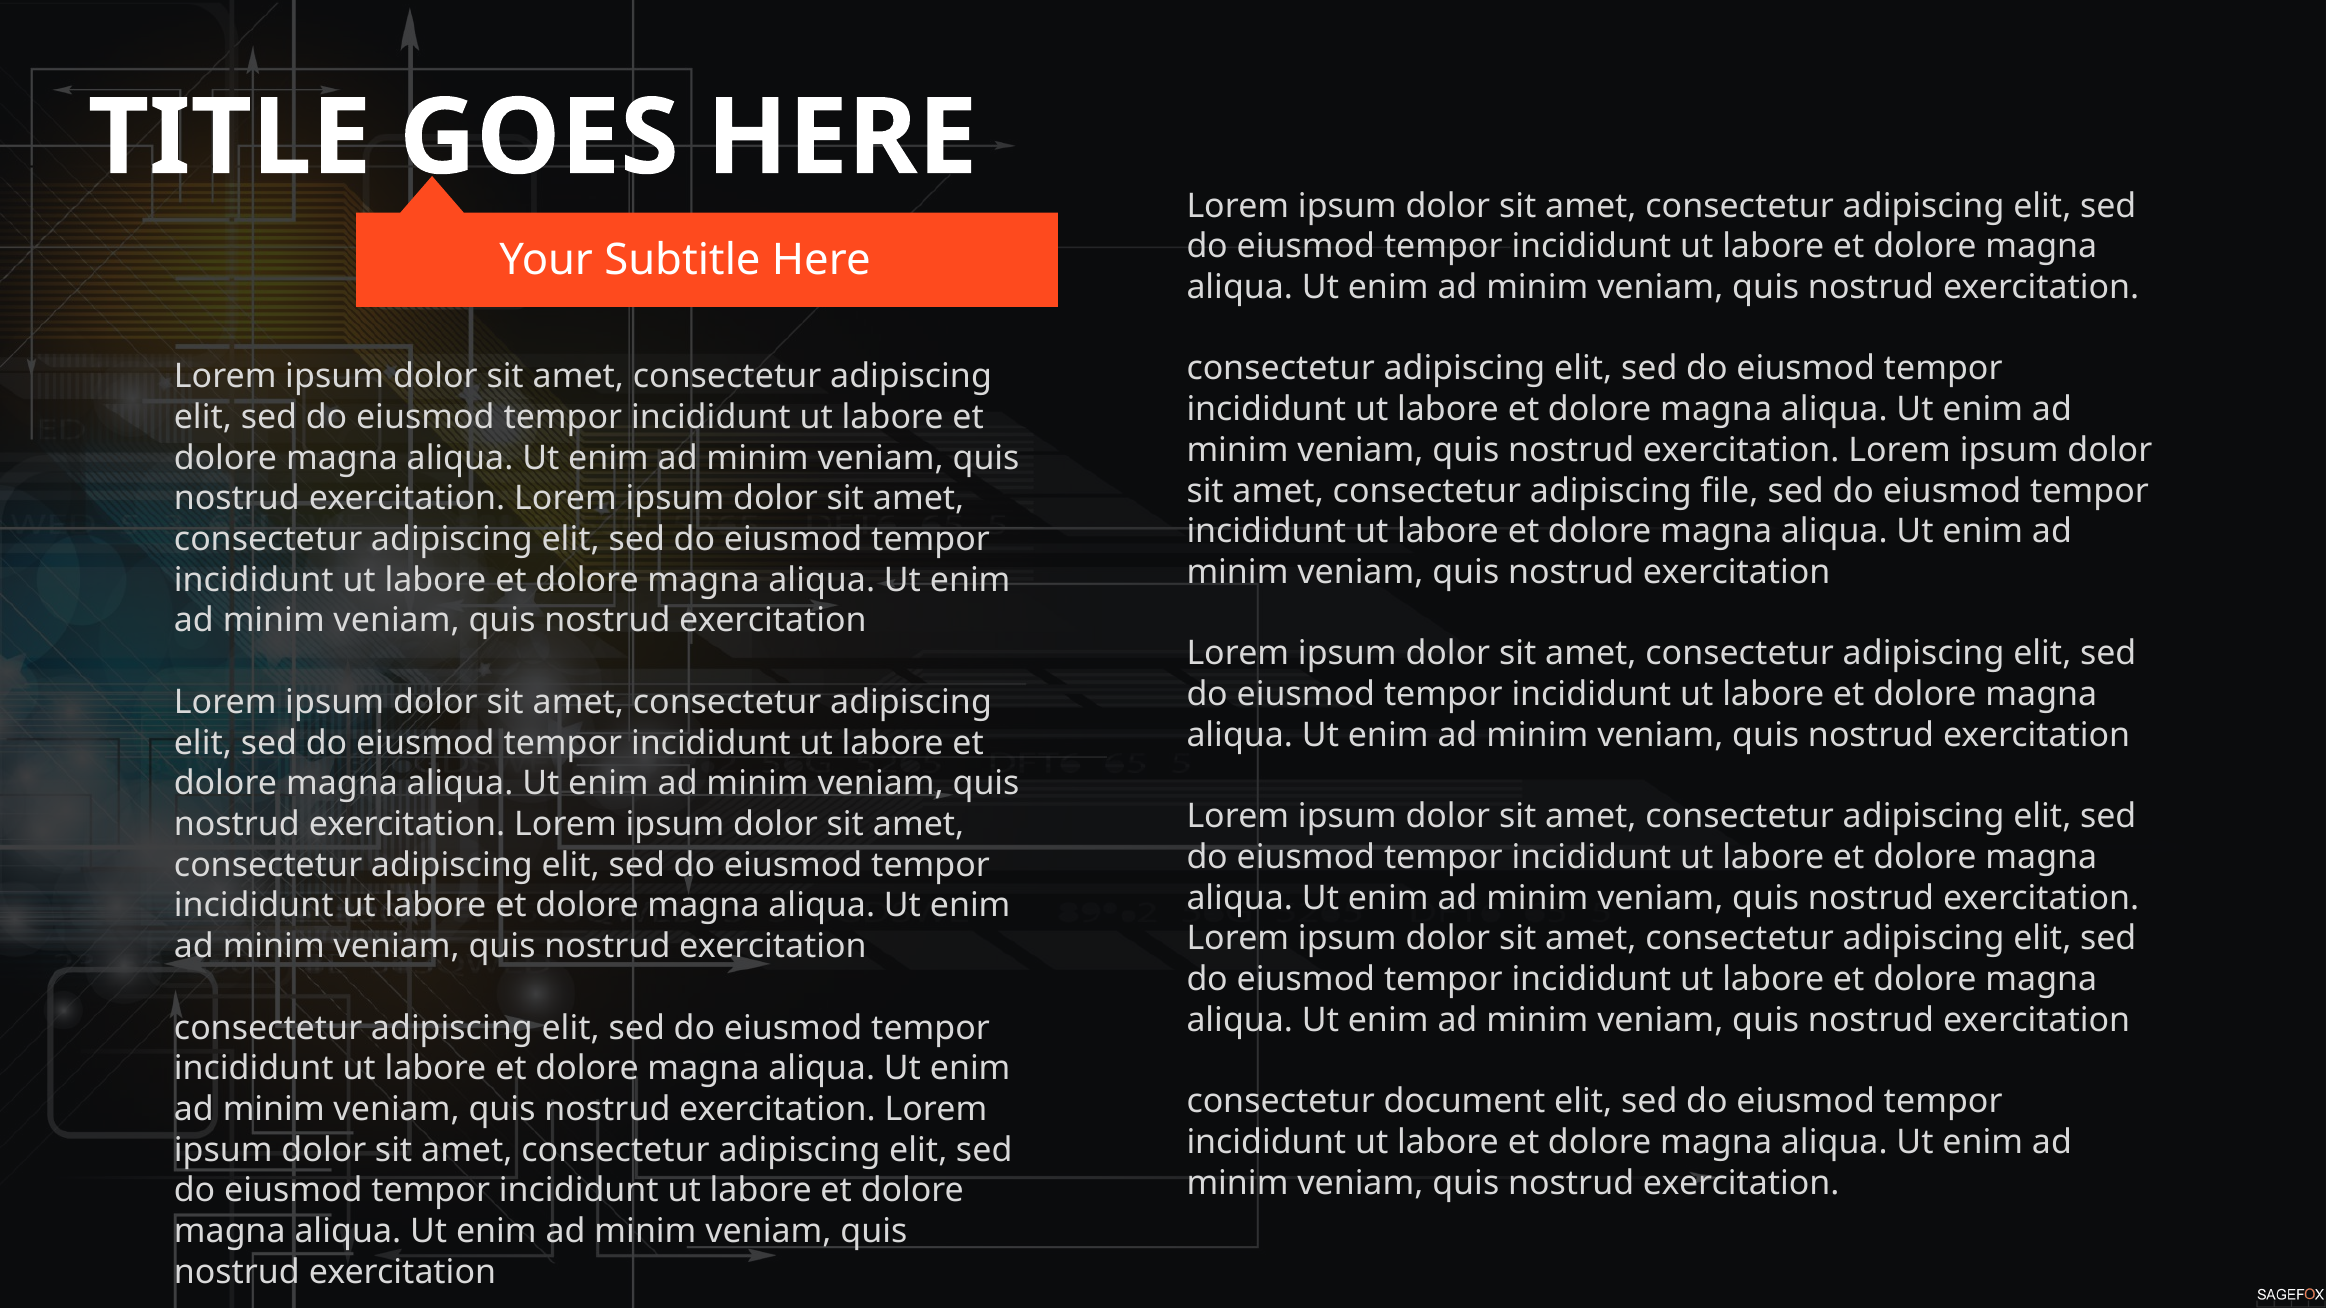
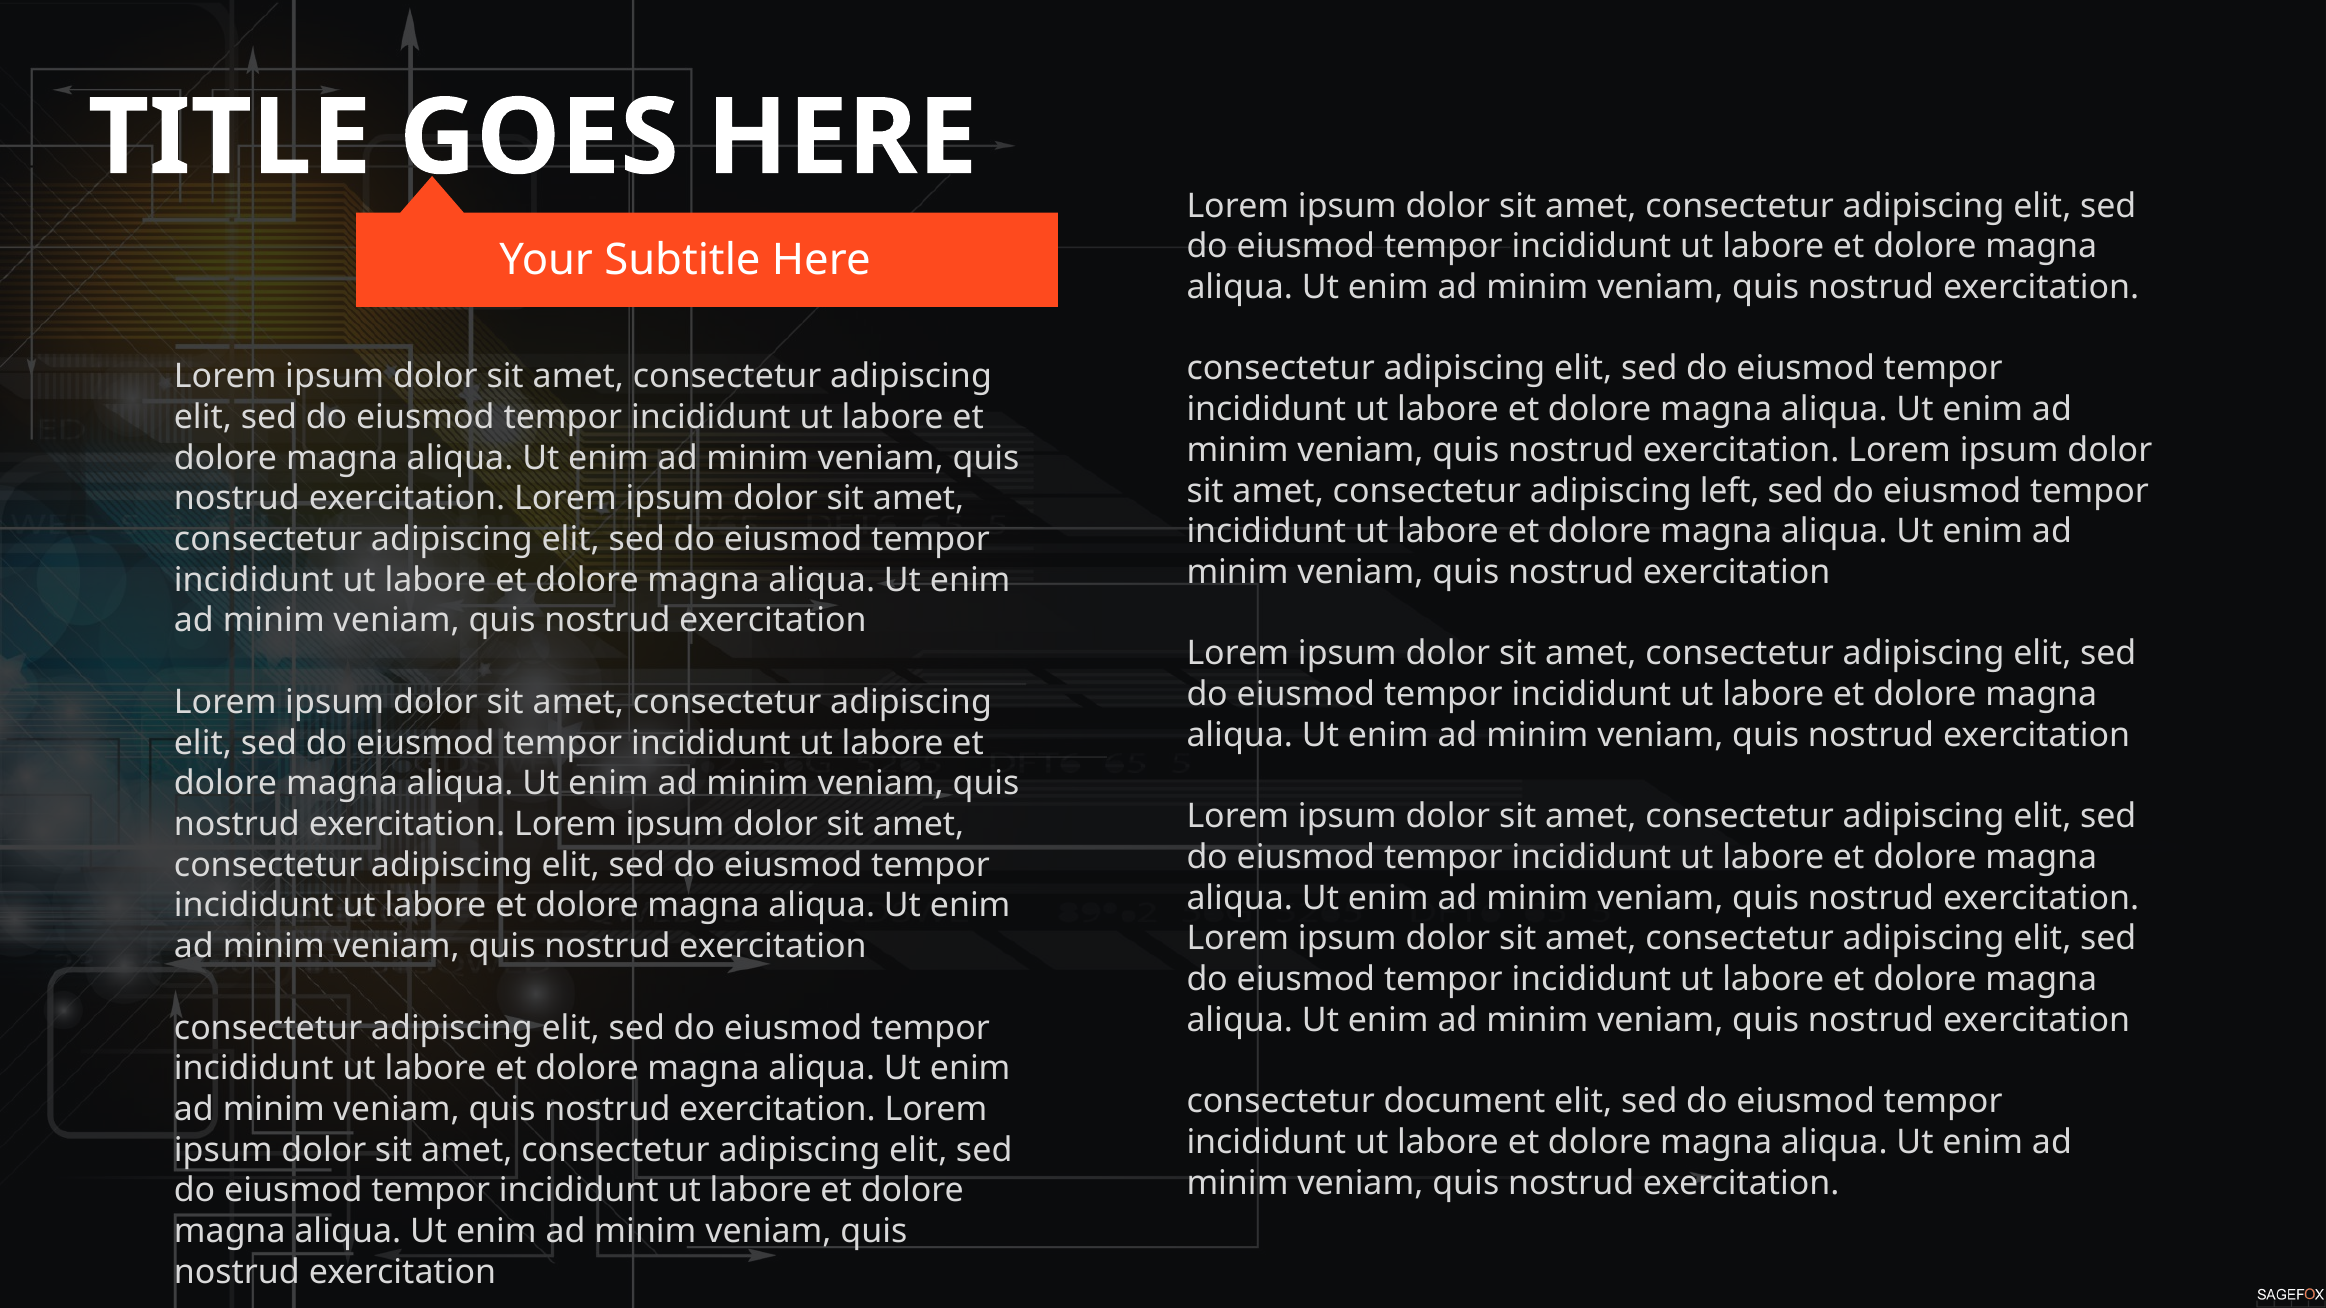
file: file -> left
